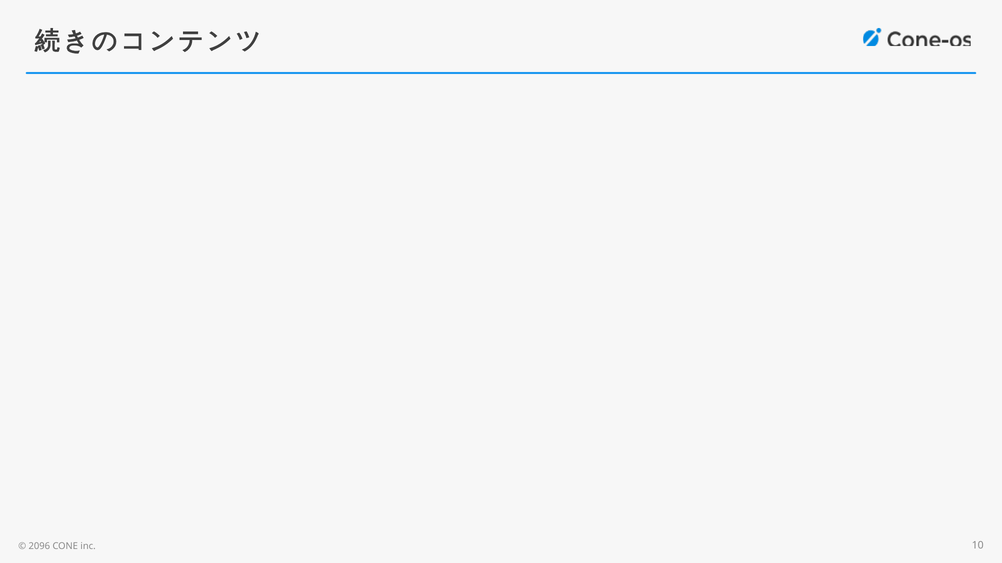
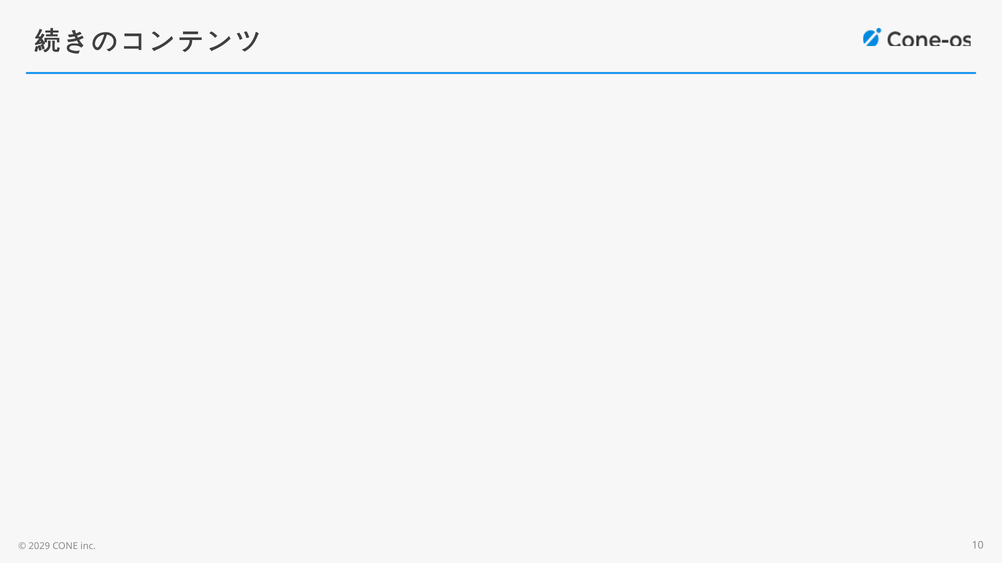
2096: 2096 -> 2029
